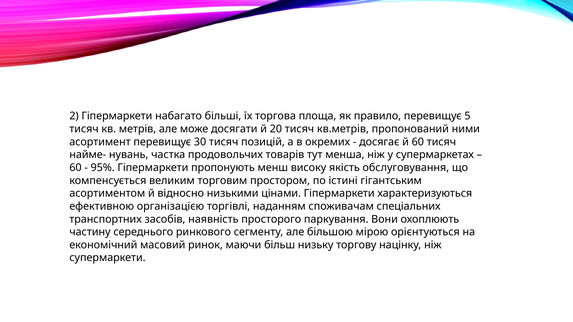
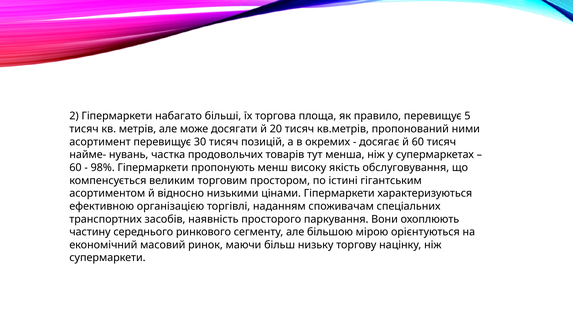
95%: 95% -> 98%
